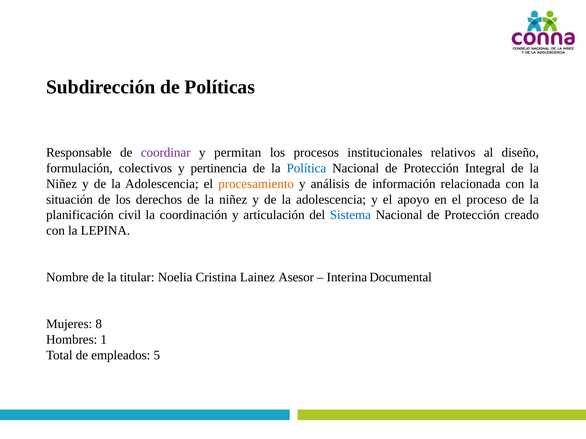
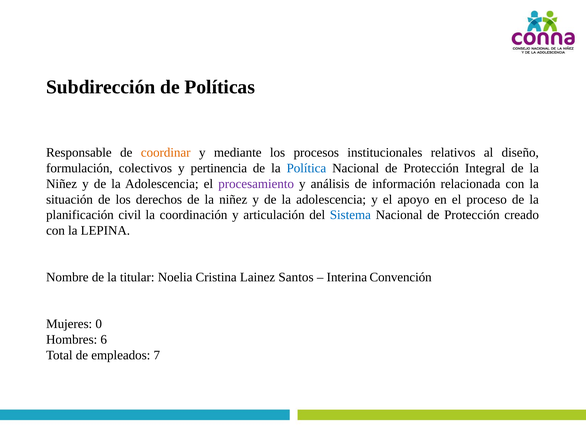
coordinar colour: purple -> orange
permitan: permitan -> mediante
procesamiento colour: orange -> purple
Asesor: Asesor -> Santos
Documental: Documental -> Convención
8: 8 -> 0
1: 1 -> 6
5: 5 -> 7
